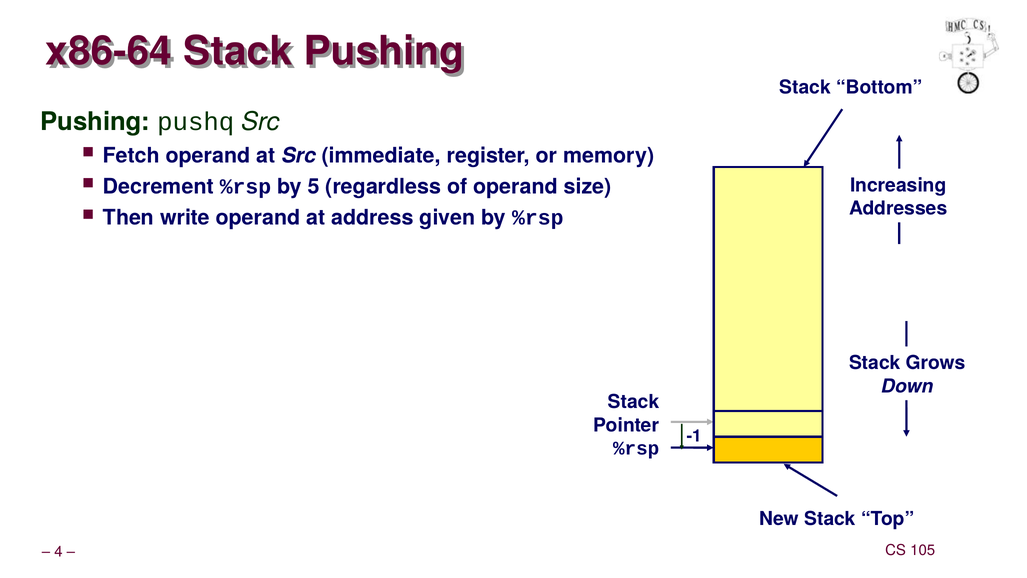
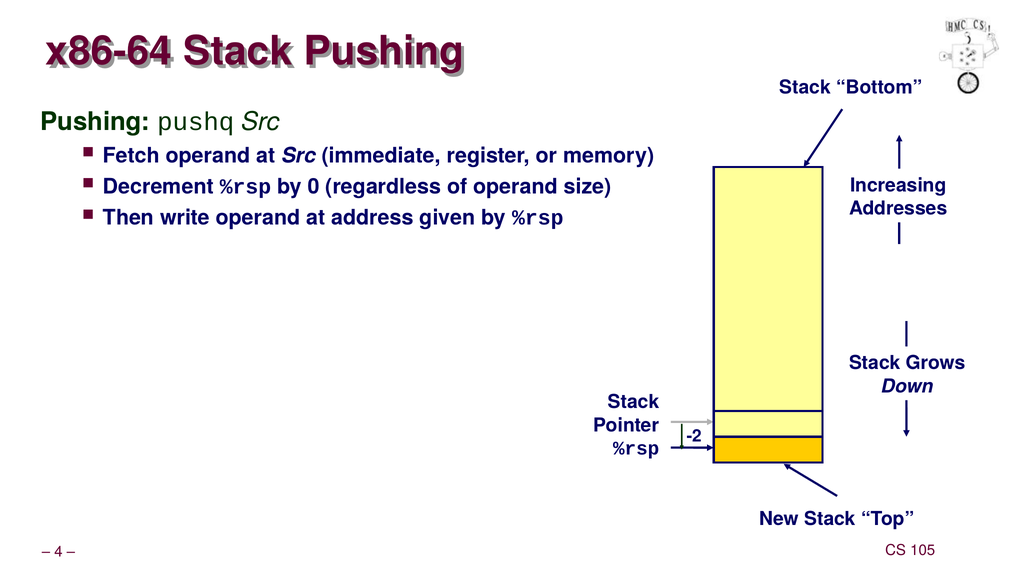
5: 5 -> 0
-1: -1 -> -2
